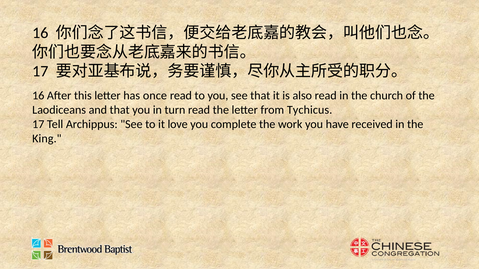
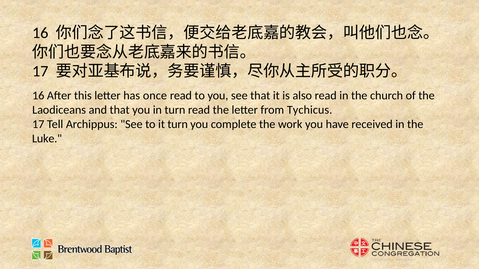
it love: love -> turn
King: King -> Luke
